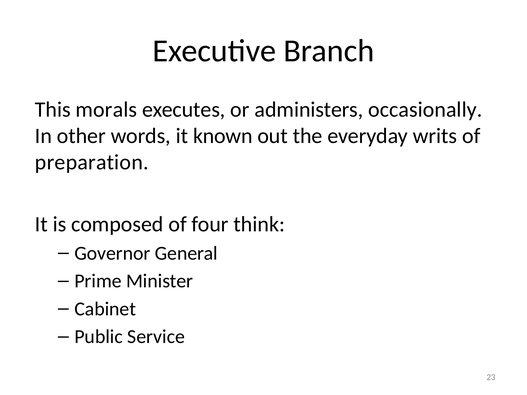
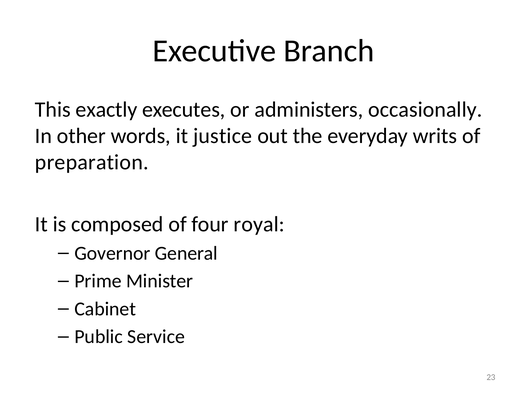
morals: morals -> exactly
known: known -> justice
think: think -> royal
